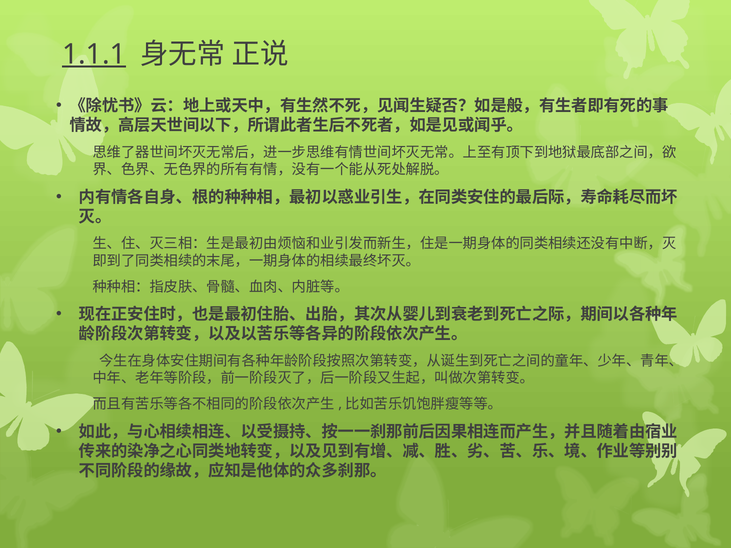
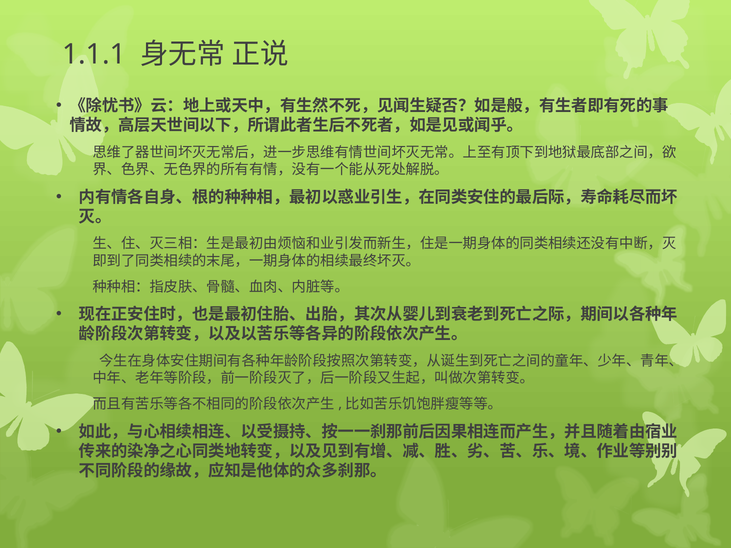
1.1.1 underline: present -> none
